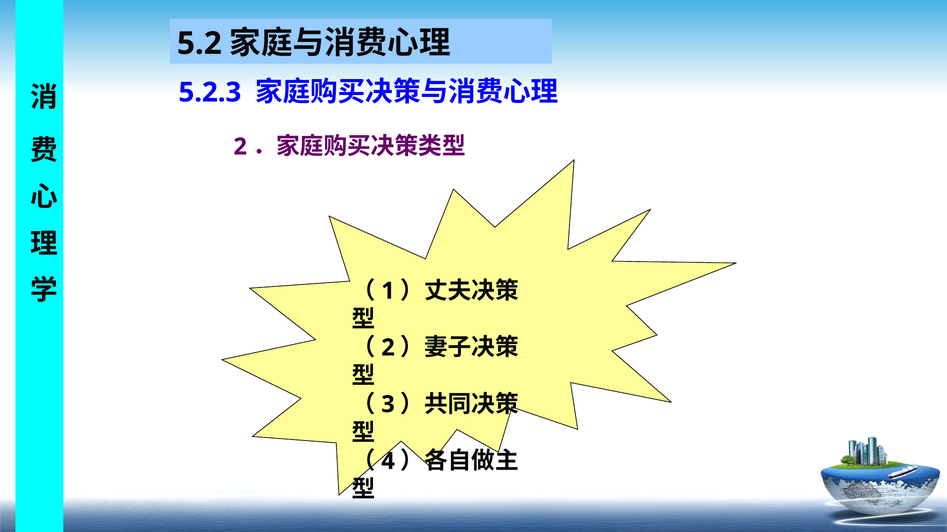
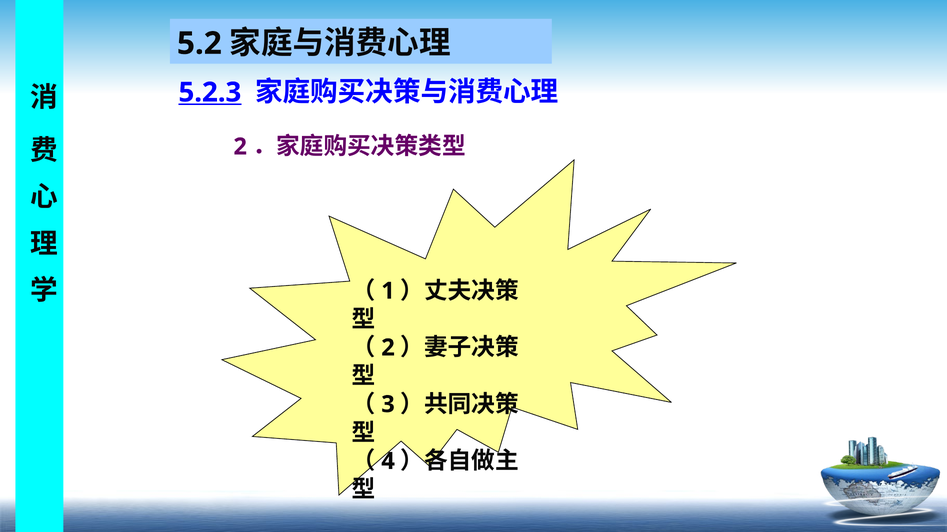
5.2.3 underline: none -> present
